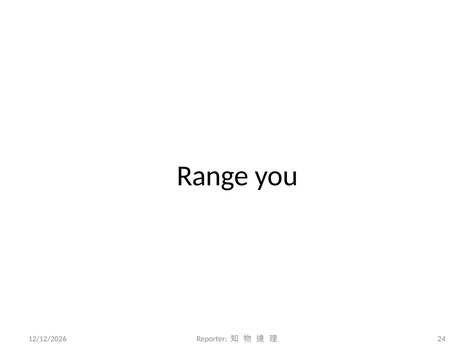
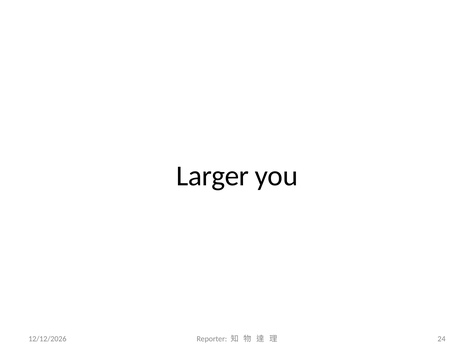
Range: Range -> Larger
